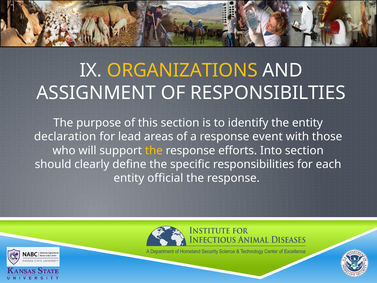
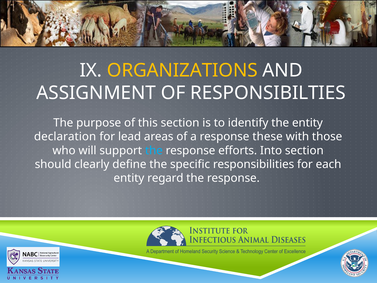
event: event -> these
the at (154, 150) colour: yellow -> light blue
official: official -> regard
